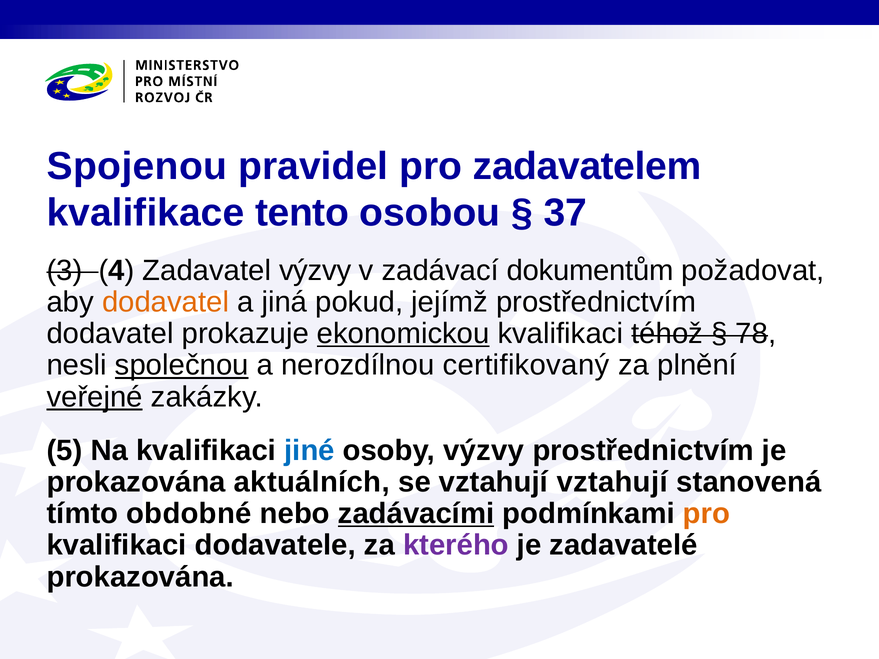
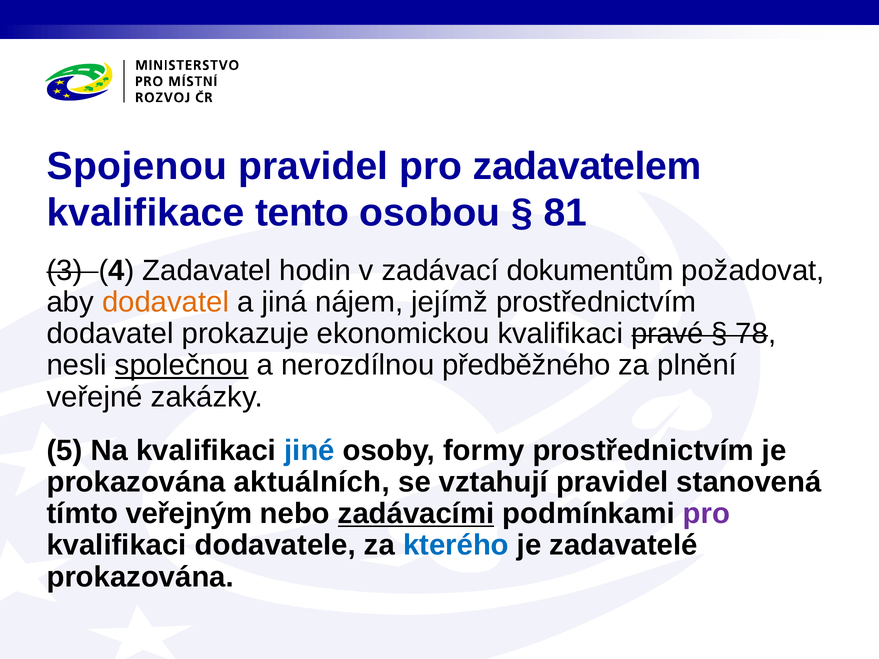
37: 37 -> 81
Zadavatel výzvy: výzvy -> hodin
pokud: pokud -> nájem
ekonomickou underline: present -> none
téhož: téhož -> pravé
certifikovaný: certifikovaný -> předběžného
veřejné underline: present -> none
osoby výzvy: výzvy -> formy
vztahují vztahují: vztahují -> pravidel
obdobné: obdobné -> veřejným
pro at (707, 514) colour: orange -> purple
kterého colour: purple -> blue
